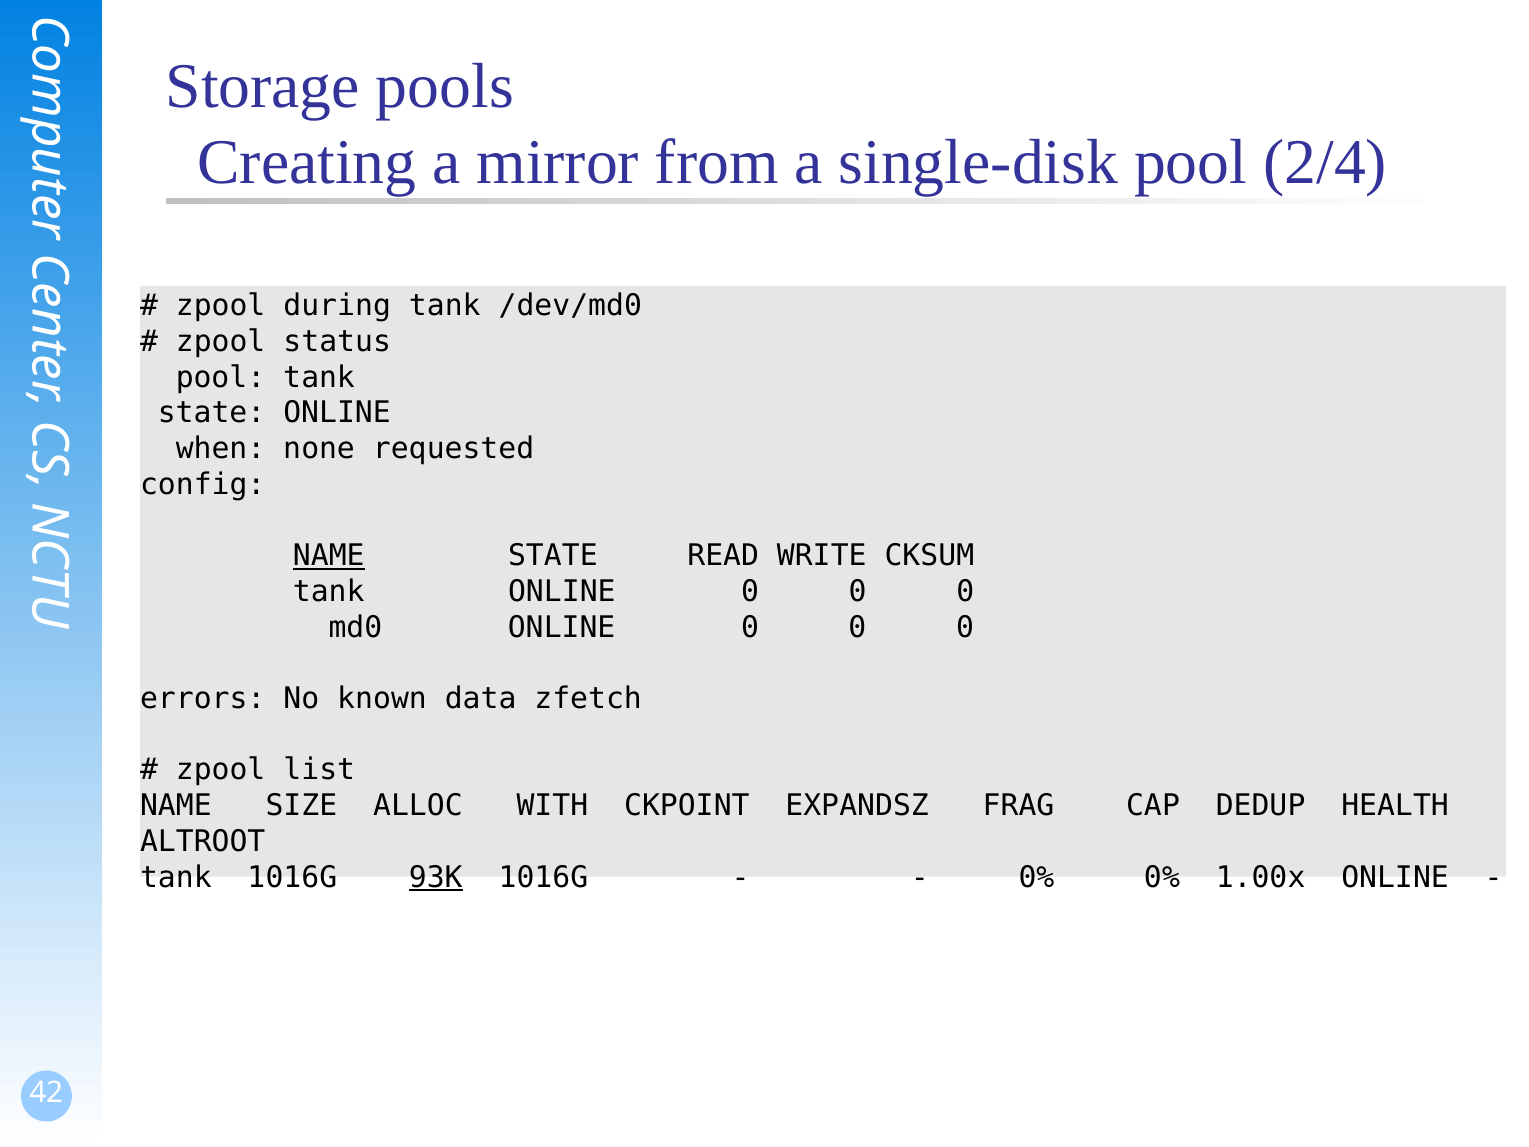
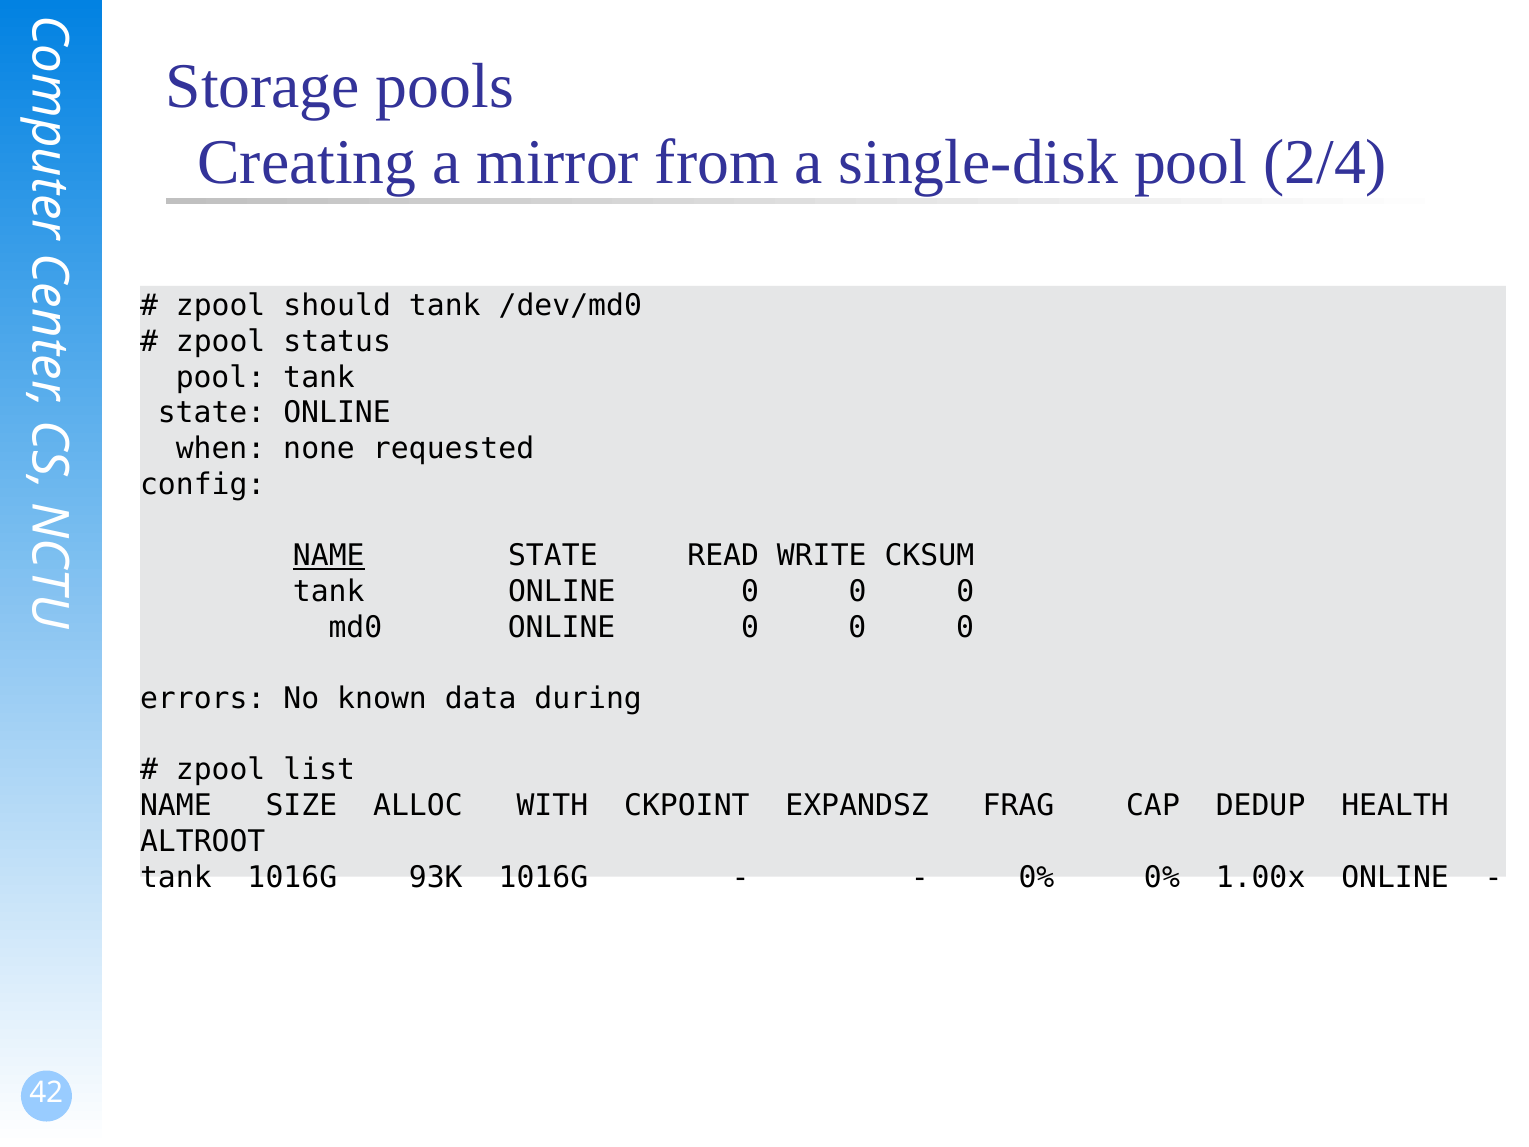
during: during -> should
zfetch: zfetch -> during
93K underline: present -> none
